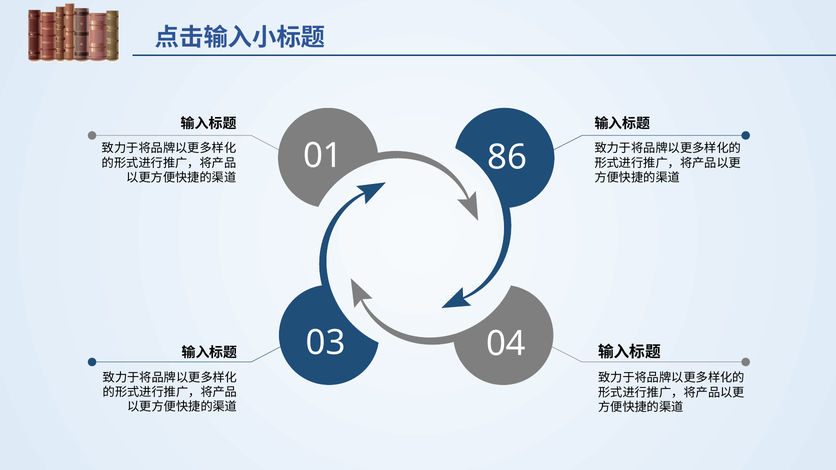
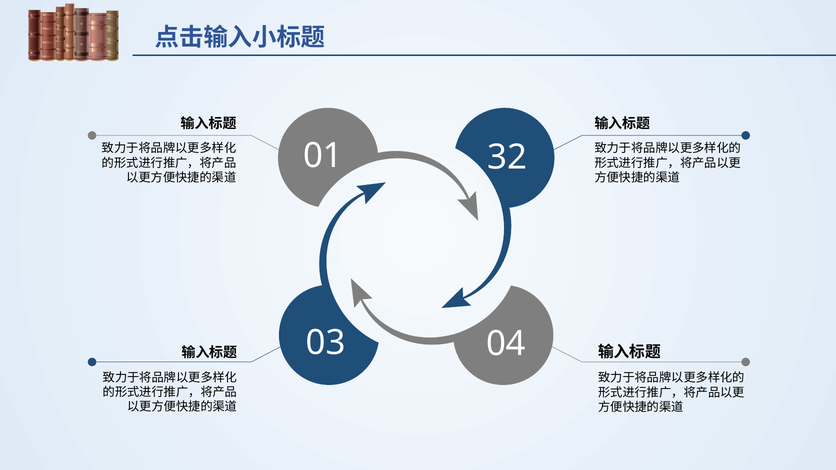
86: 86 -> 32
